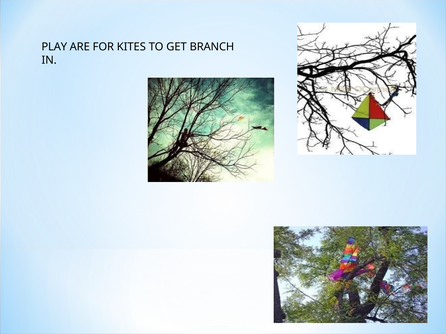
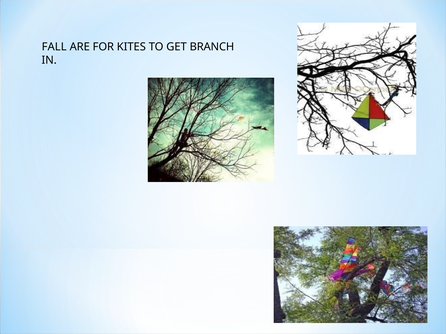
PLAY: PLAY -> FALL
